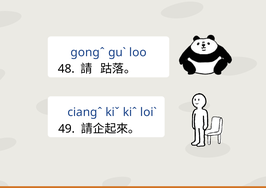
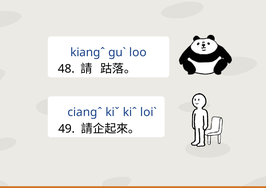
gongˆ: gongˆ -> kiangˆ
